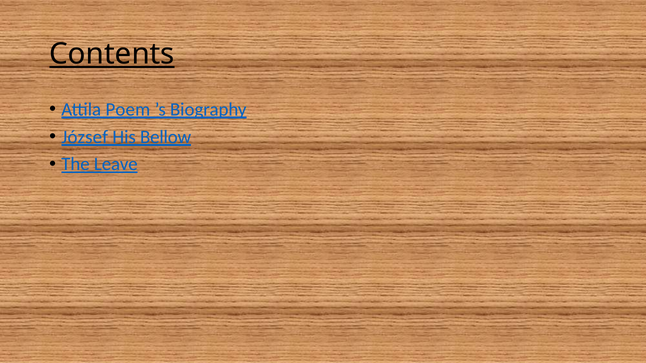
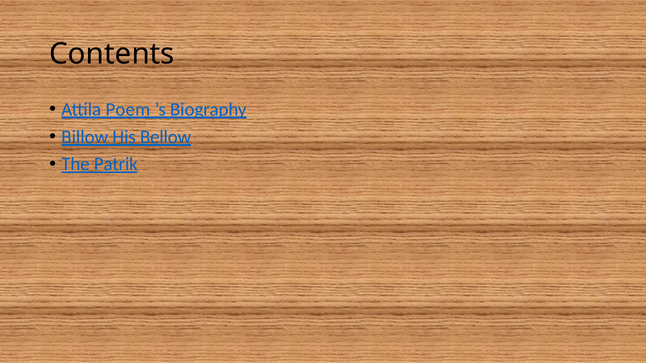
Contents underline: present -> none
József: József -> Billow
Leave: Leave -> Patrik
